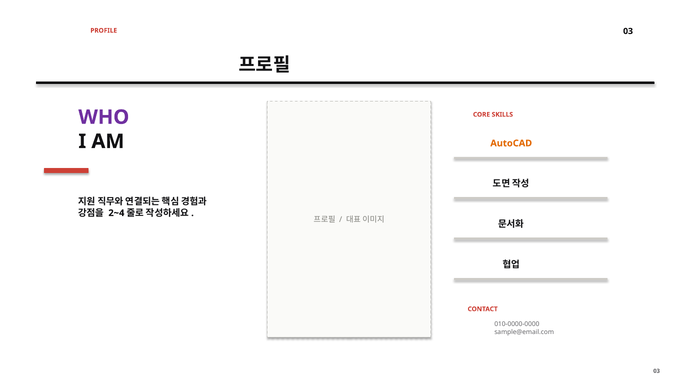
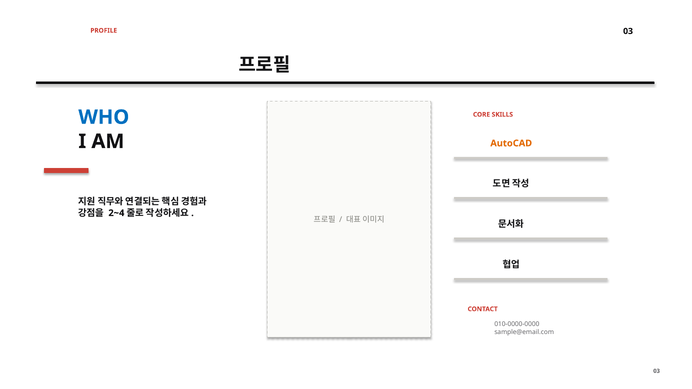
WHO colour: purple -> blue
